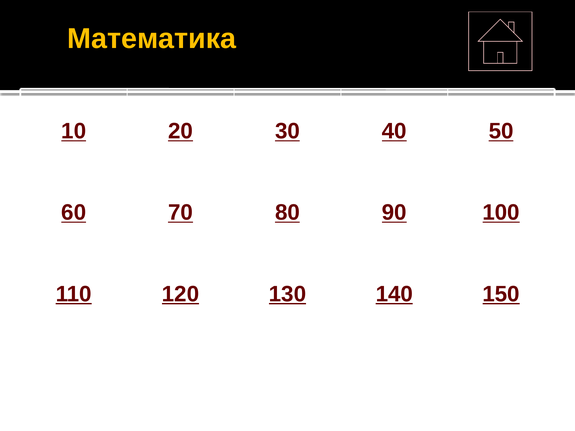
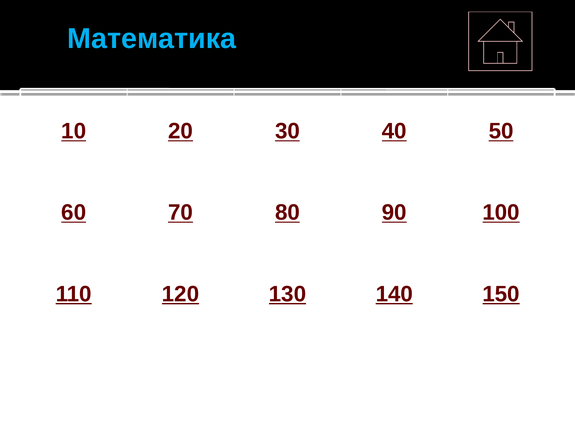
Математика colour: yellow -> light blue
